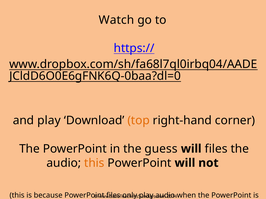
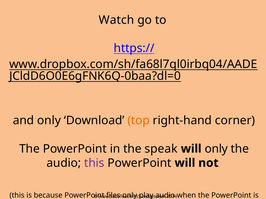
and play: play -> only
guess: guess -> speak
will files: files -> only
this at (94, 163) colour: orange -> purple
